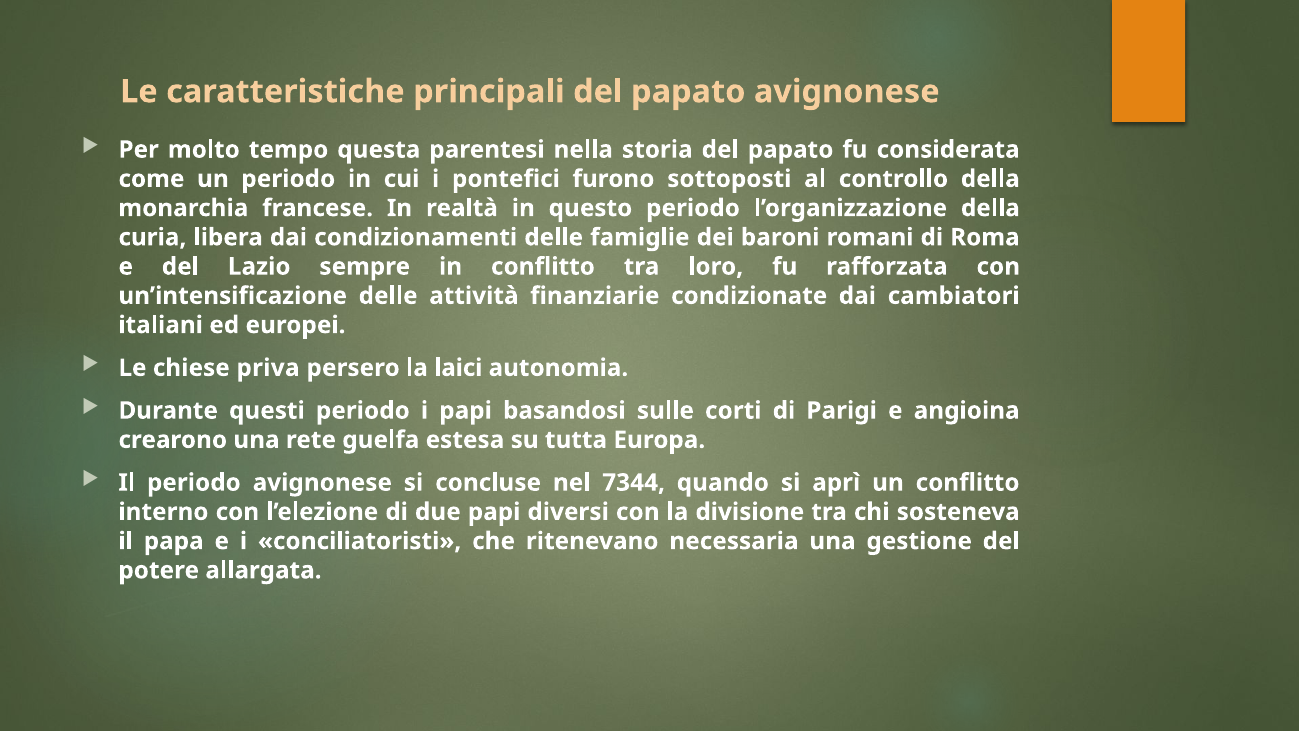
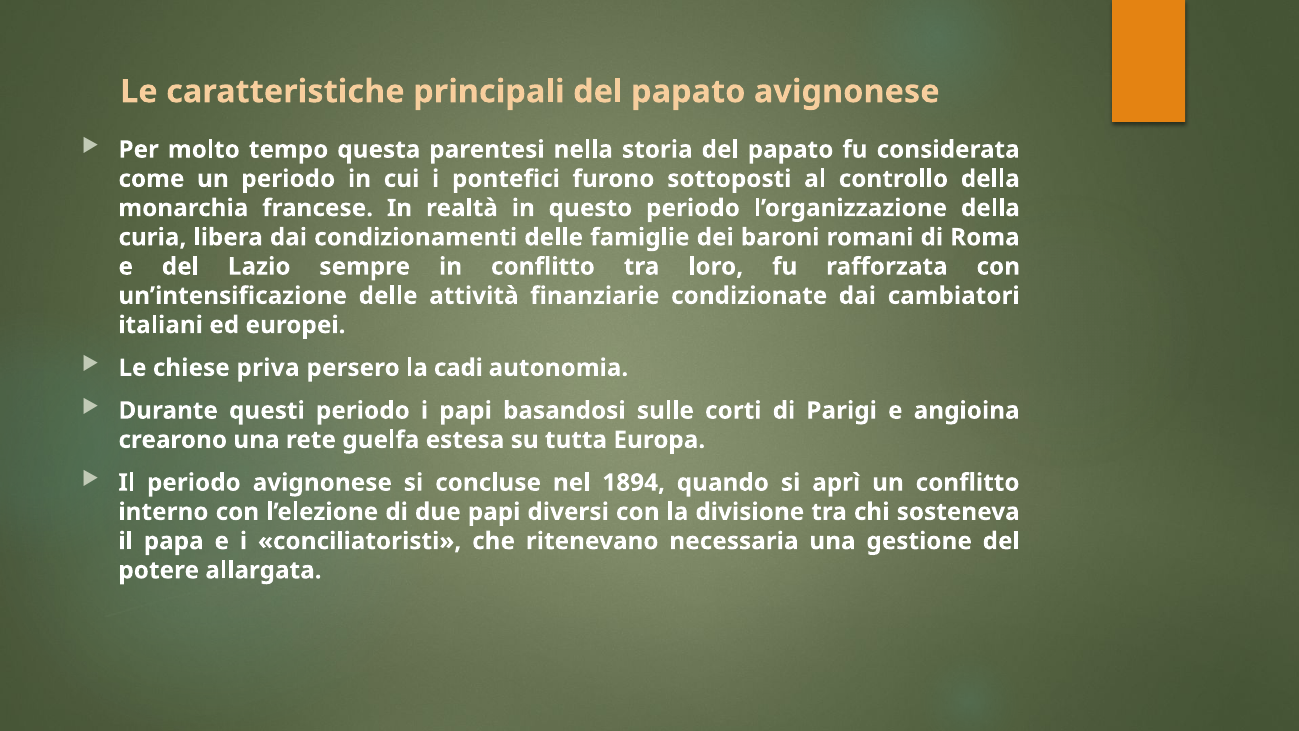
laici: laici -> cadi
7344: 7344 -> 1894
